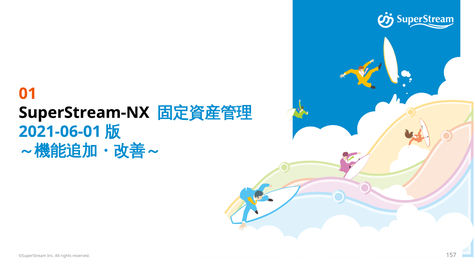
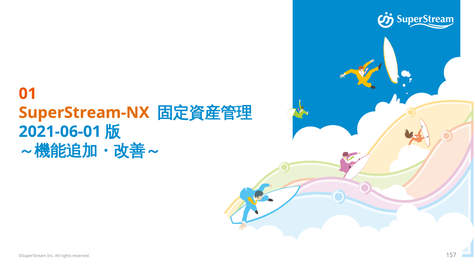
SuperStream-NX colour: black -> orange
